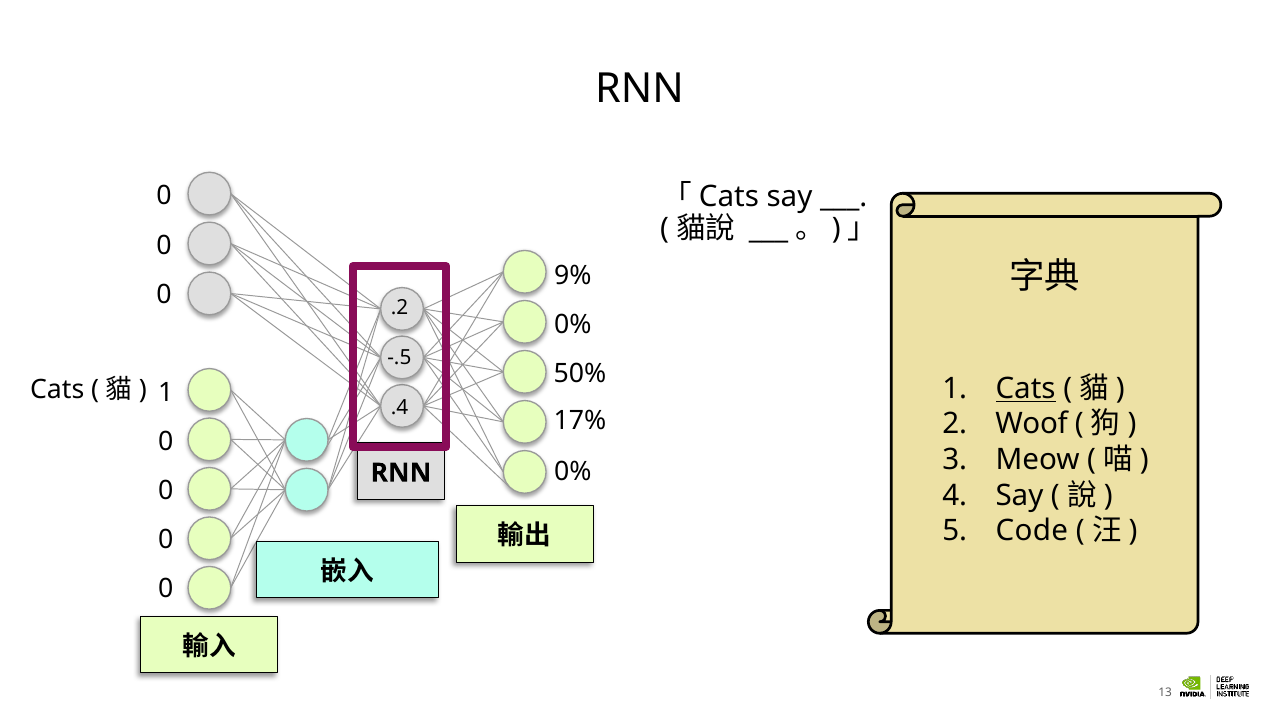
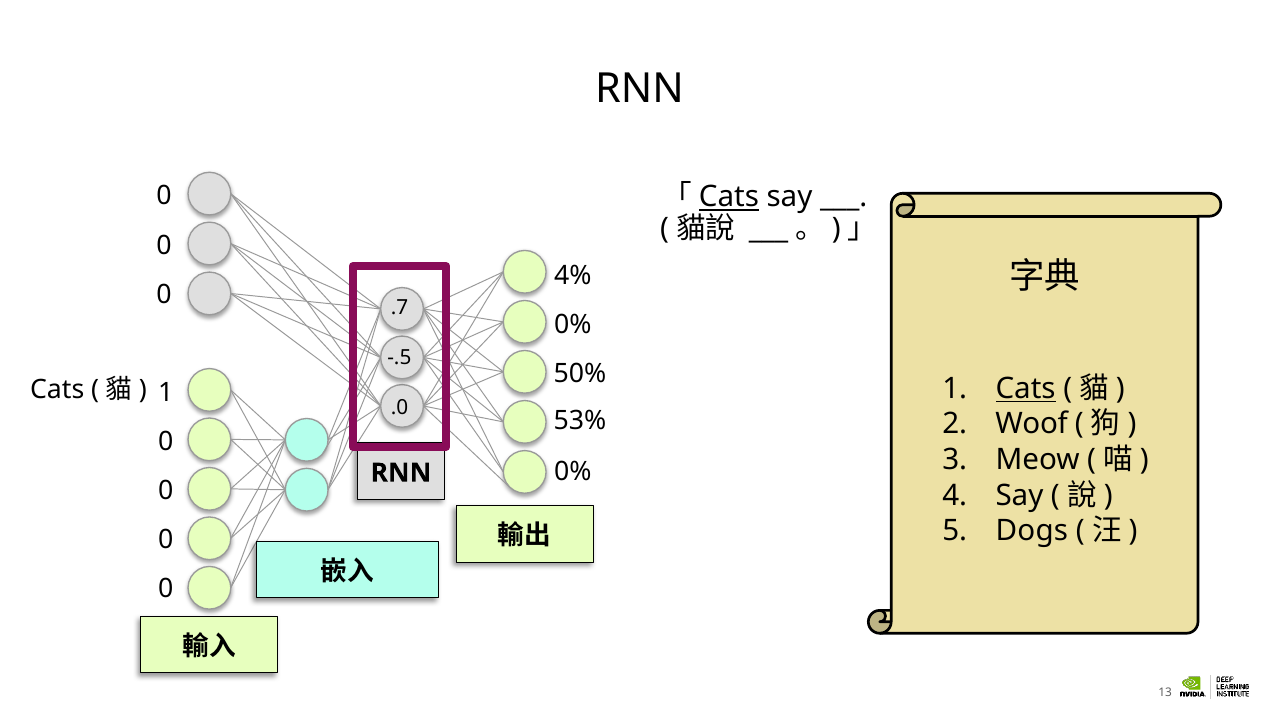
Cats at (729, 197) underline: none -> present
9%: 9% -> 4%
.2: .2 -> .7
.4: .4 -> .0
17%: 17% -> 53%
Code: Code -> Dogs
